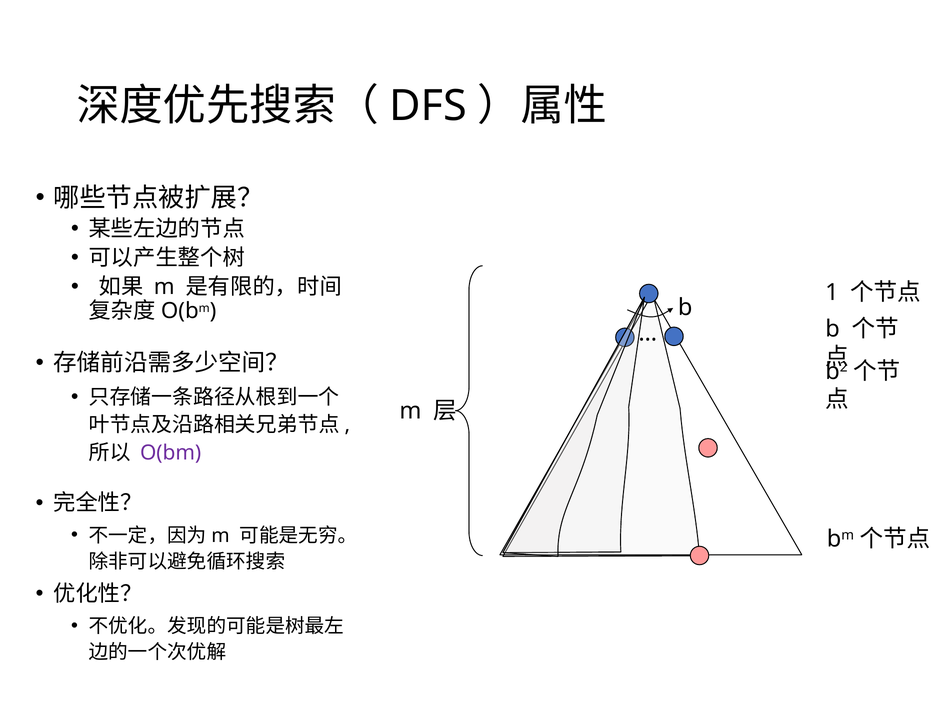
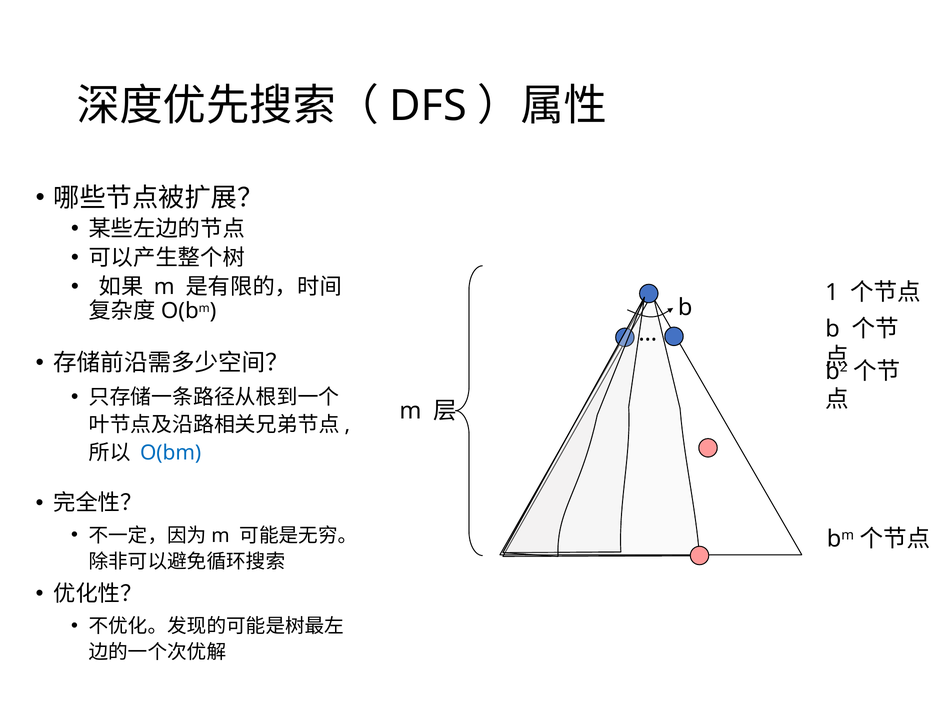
O(bm colour: purple -> blue
